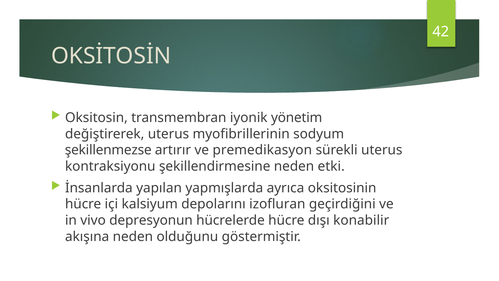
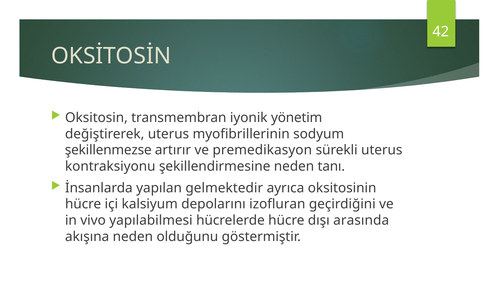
etki: etki -> tanı
yapmışlarda: yapmışlarda -> gelmektedir
depresyonun: depresyonun -> yapılabilmesi
konabilir: konabilir -> arasında
